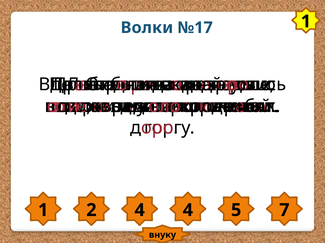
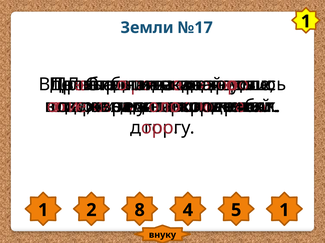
Волки at (147, 28): Волки -> Земли
2 4: 4 -> 8
5 7: 7 -> 1
